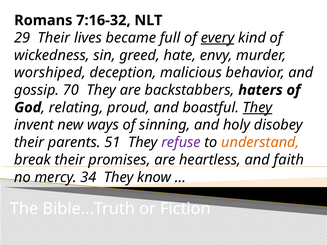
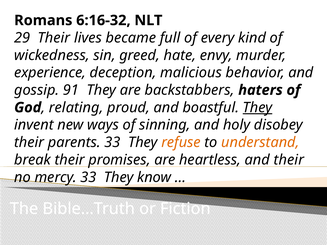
7:16-32: 7:16-32 -> 6:16-32
every underline: present -> none
worshiped: worshiped -> experience
70: 70 -> 91
parents 51: 51 -> 33
refuse colour: purple -> orange
and faith: faith -> their
mercy 34: 34 -> 33
